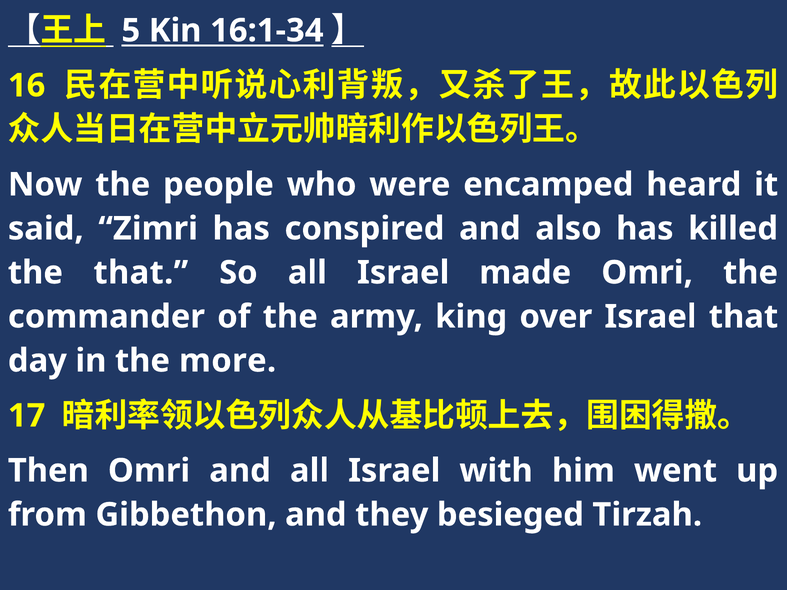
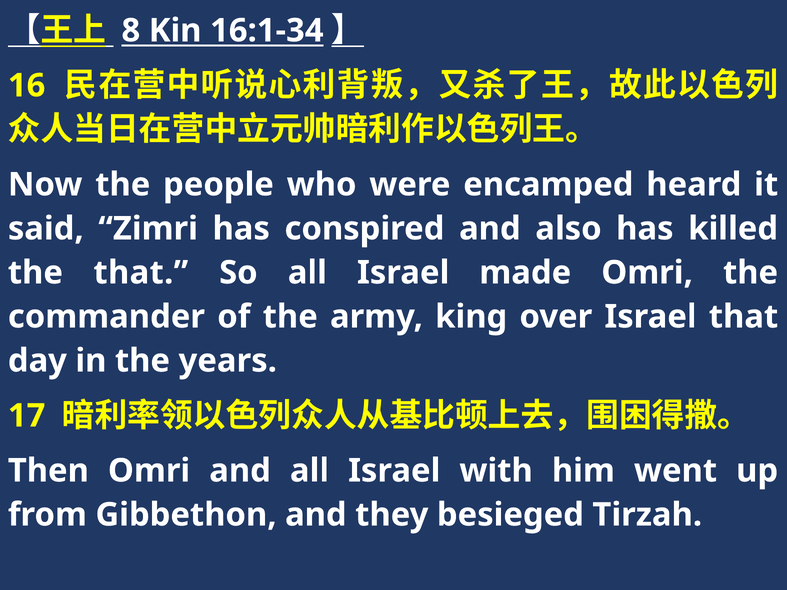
5: 5 -> 8
more: more -> years
